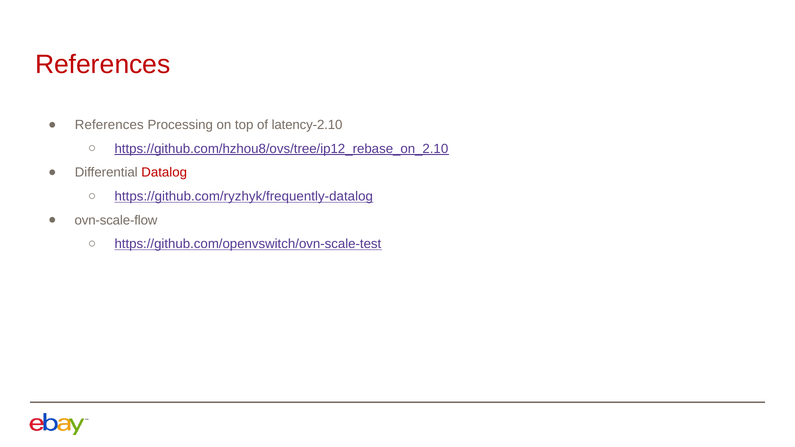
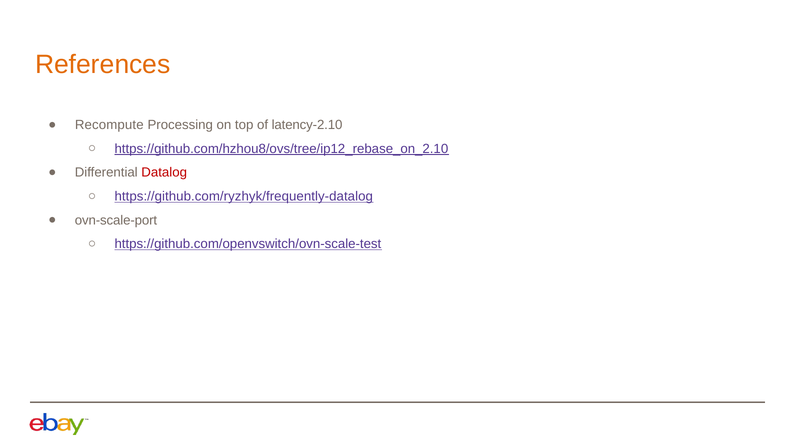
References at (103, 64) colour: red -> orange
References at (109, 125): References -> Recompute
ovn-scale-flow: ovn-scale-flow -> ovn-scale-port
